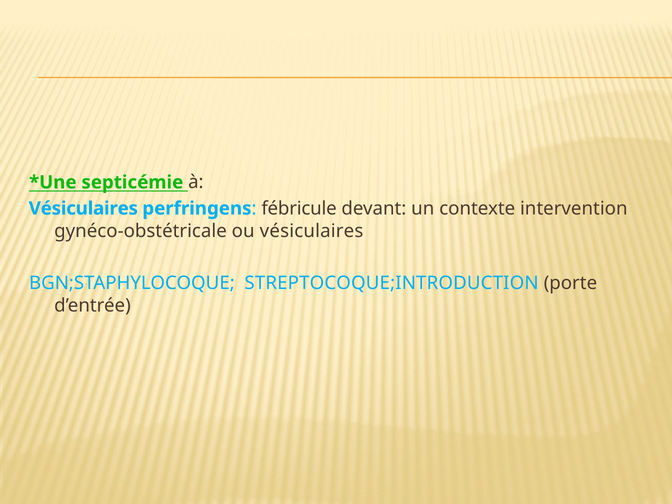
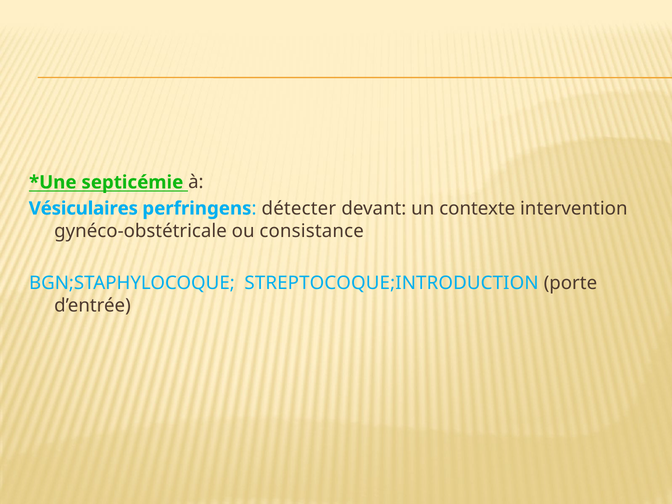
fébricule: fébricule -> détecter
ou vésiculaires: vésiculaires -> consistance
